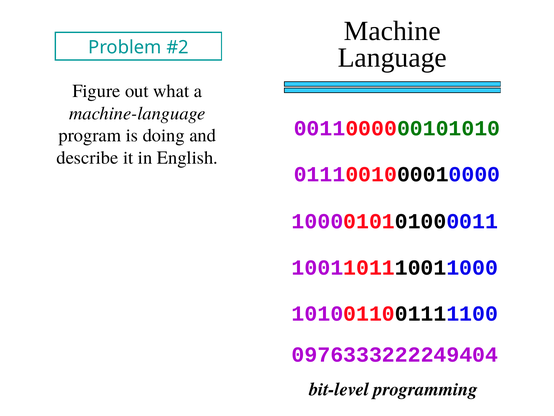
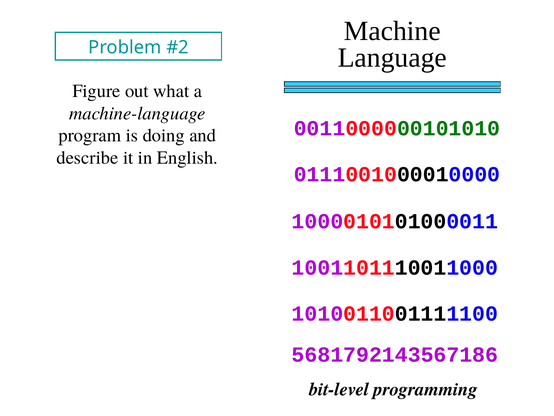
0976333222249404: 0976333222249404 -> 5681792143567186
